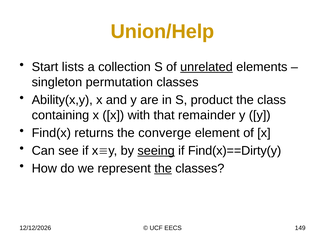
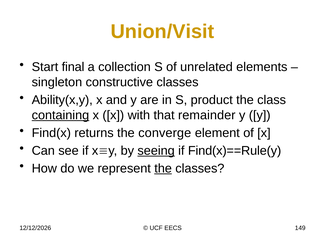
Union/Help: Union/Help -> Union/Visit
lists: lists -> final
unrelated underline: present -> none
permutation: permutation -> constructive
containing underline: none -> present
Find(x)==Dirty(y: Find(x)==Dirty(y -> Find(x)==Rule(y
